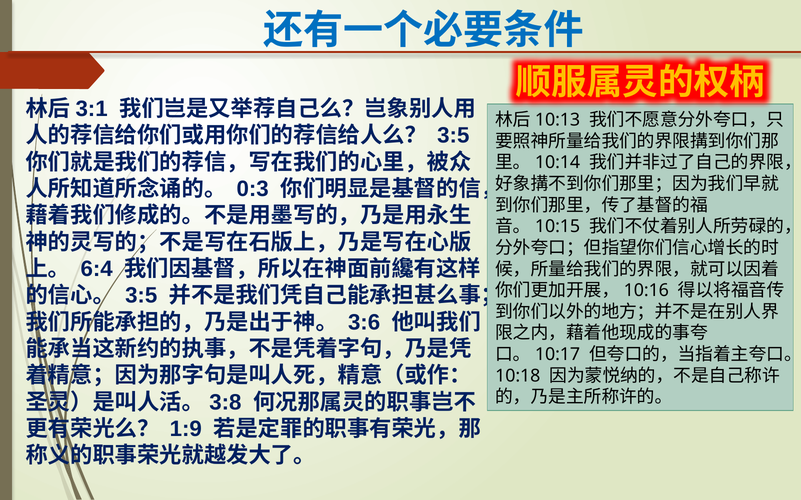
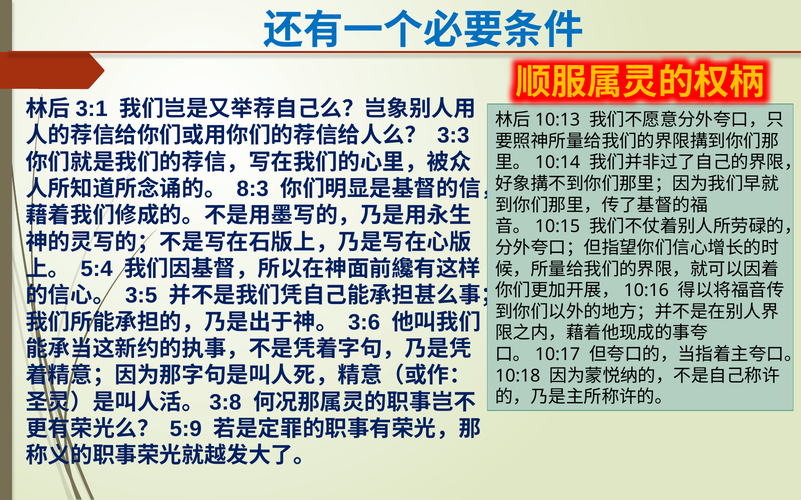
3:5 at (453, 136): 3:5 -> 3:3
0:3: 0:3 -> 8:3
6:4: 6:4 -> 5:4
1:9: 1:9 -> 5:9
